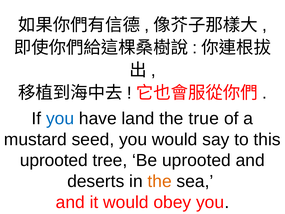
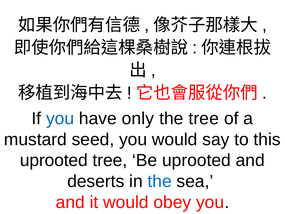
land: land -> only
the true: true -> tree
the at (160, 181) colour: orange -> blue
